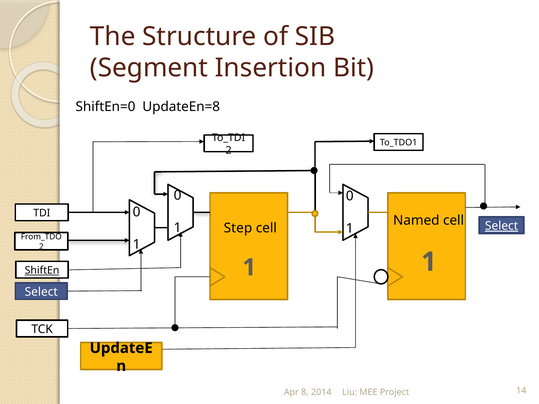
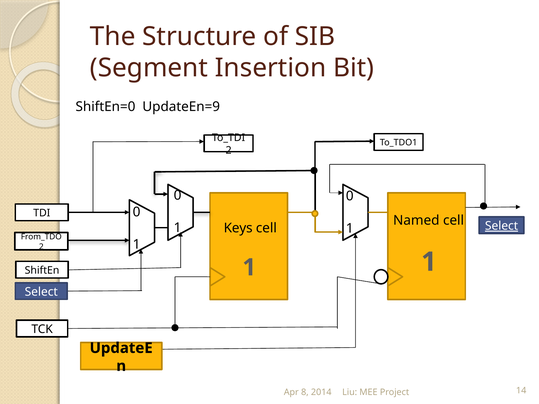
UpdateEn=8: UpdateEn=8 -> UpdateEn=9
Step: Step -> Keys
ShiftEn underline: present -> none
